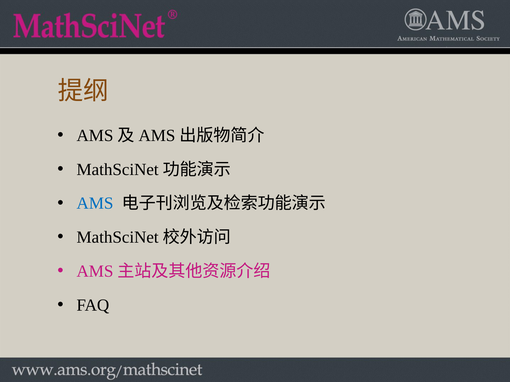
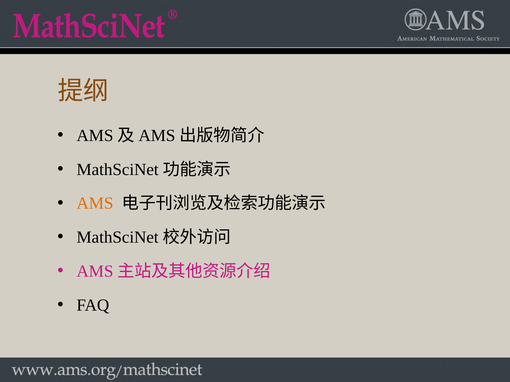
AMS colour: blue -> orange
